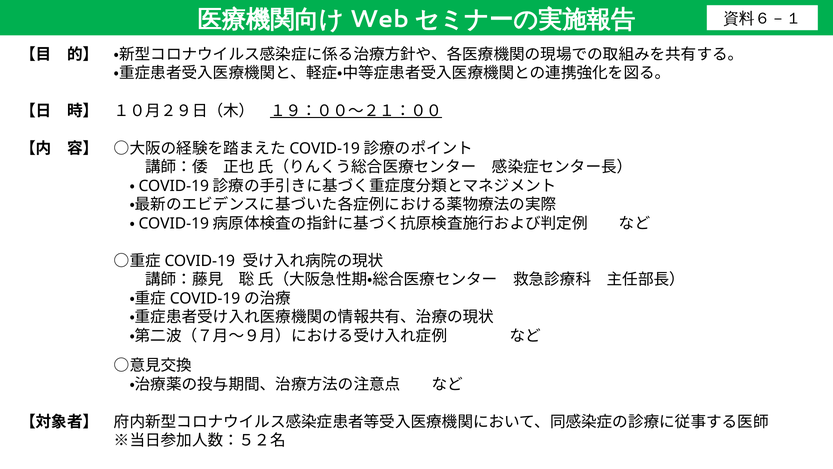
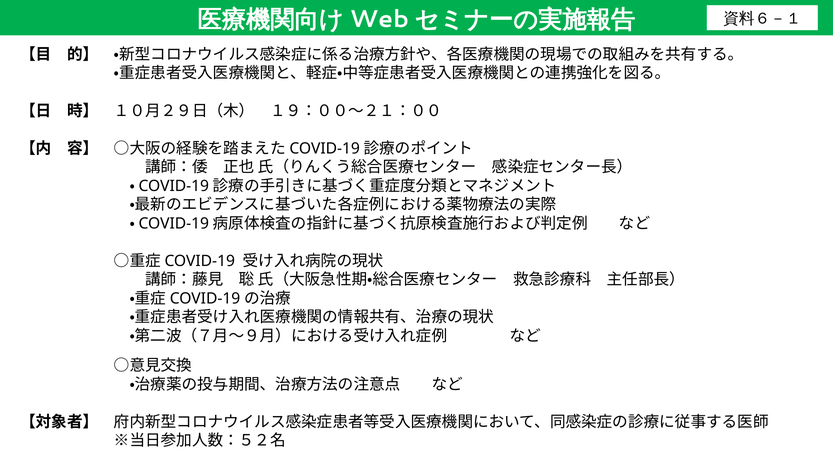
１９：００～２１：００ underline: present -> none
